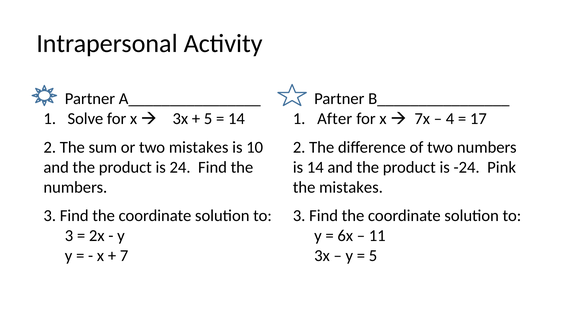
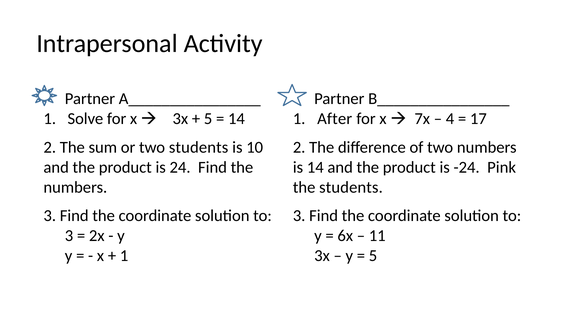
two mistakes: mistakes -> students
the mistakes: mistakes -> students
7 at (124, 255): 7 -> 1
